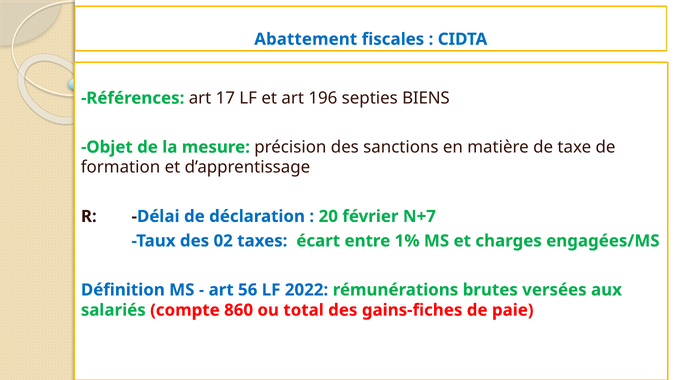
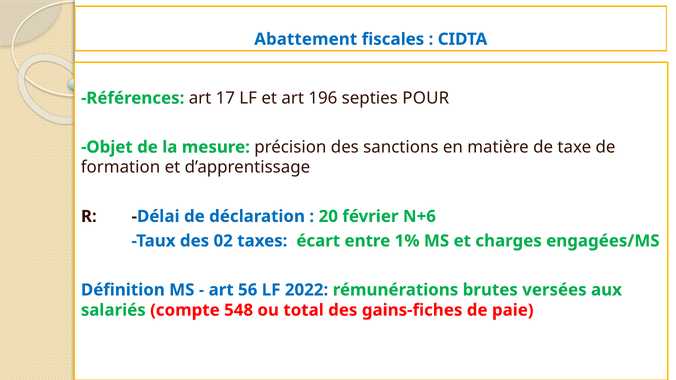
BIENS: BIENS -> POUR
N+7: N+7 -> N+6
860: 860 -> 548
